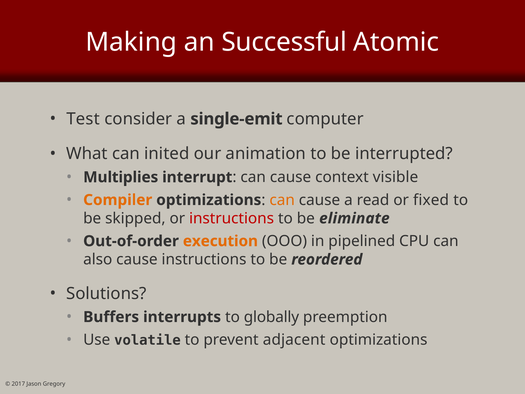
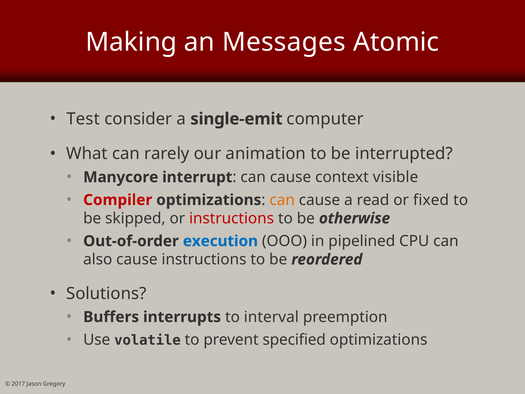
Successful: Successful -> Messages
inited: inited -> rarely
Multiplies: Multiplies -> Manycore
Compiler colour: orange -> red
eliminate: eliminate -> otherwise
execution colour: orange -> blue
globally: globally -> interval
adjacent: adjacent -> specified
